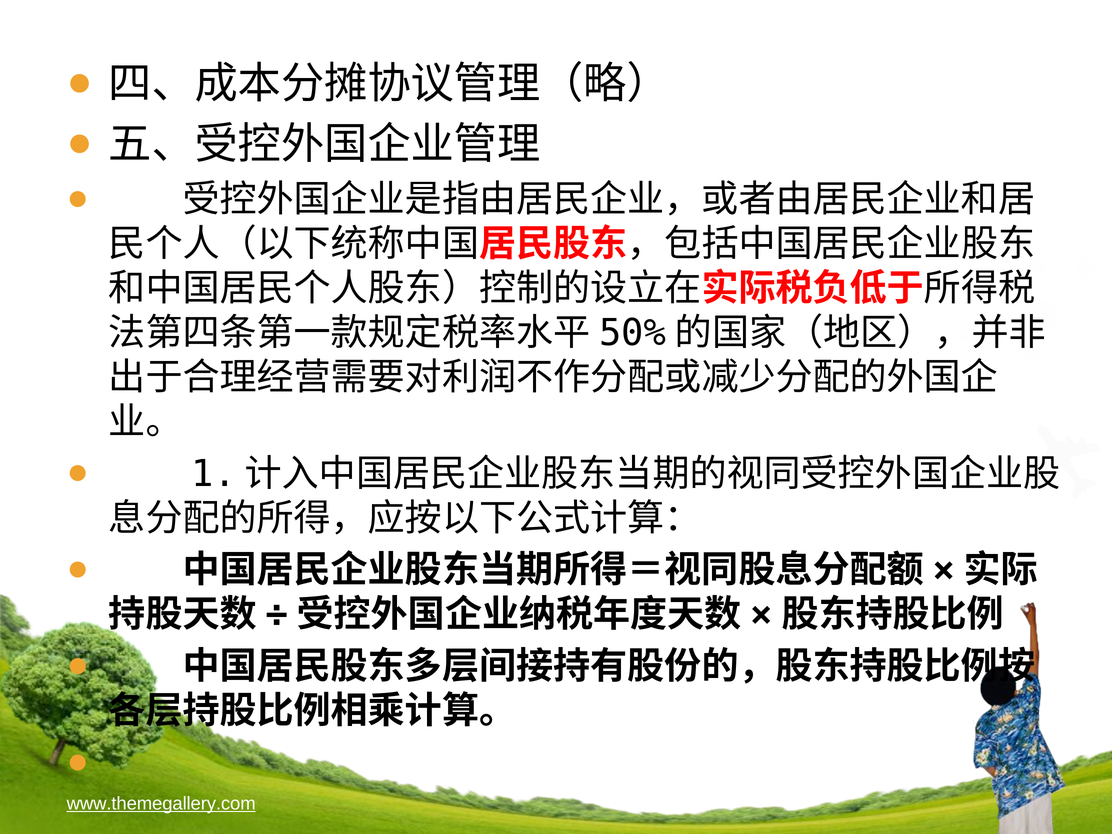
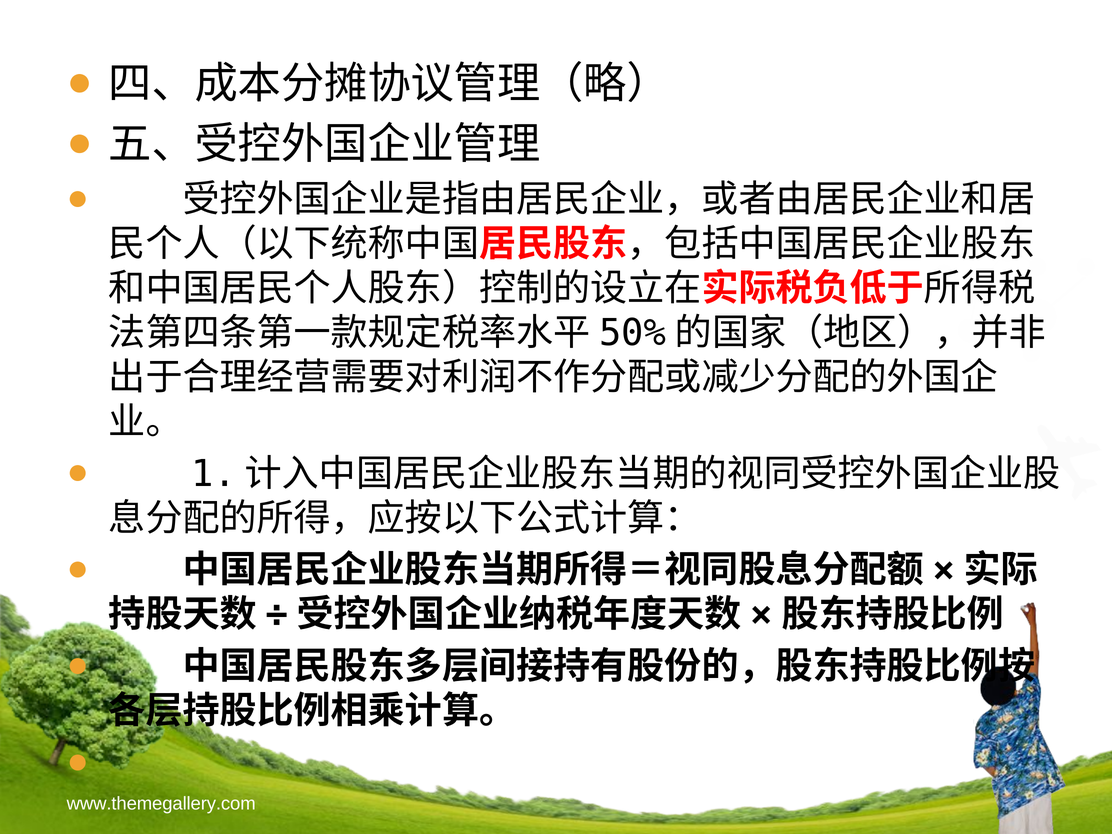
www.themegallery.com underline: present -> none
